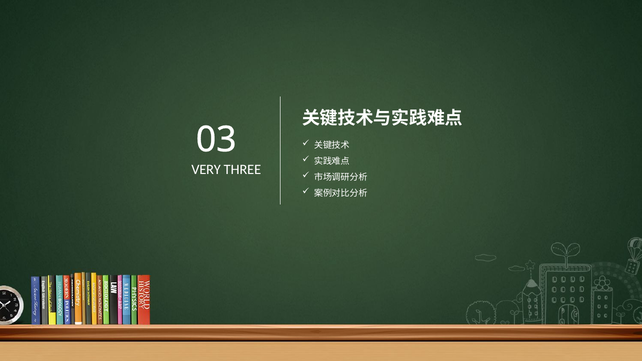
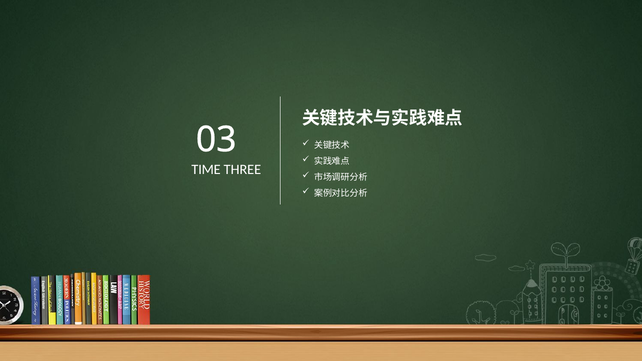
VERY: VERY -> TIME
